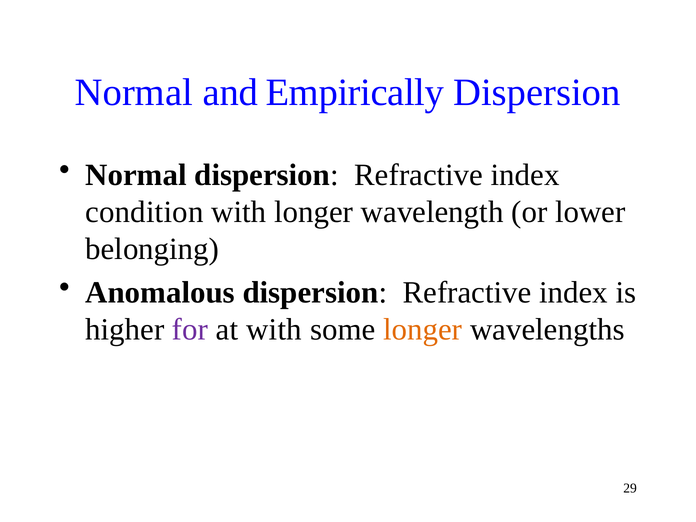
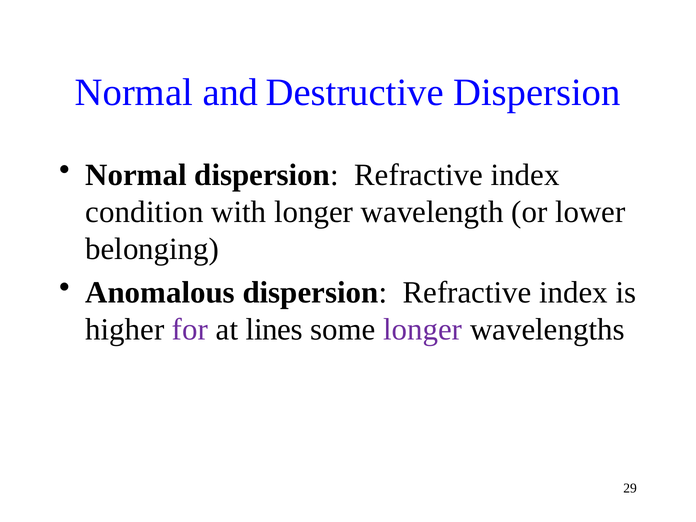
Empirically: Empirically -> Destructive
at with: with -> lines
longer at (423, 330) colour: orange -> purple
